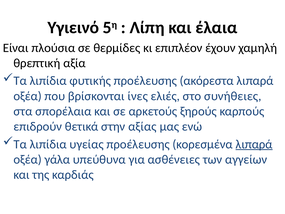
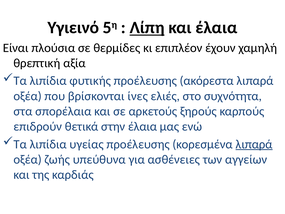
Λίπη underline: none -> present
συνήθειες: συνήθειες -> συχνότητα
στην αξίας: αξίας -> έλαια
γάλα: γάλα -> ζωής
